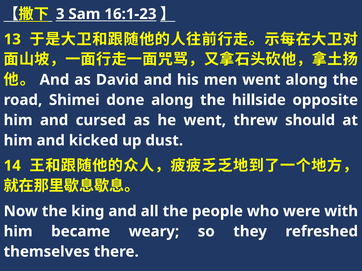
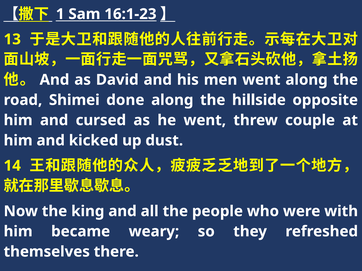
3: 3 -> 1
should: should -> couple
